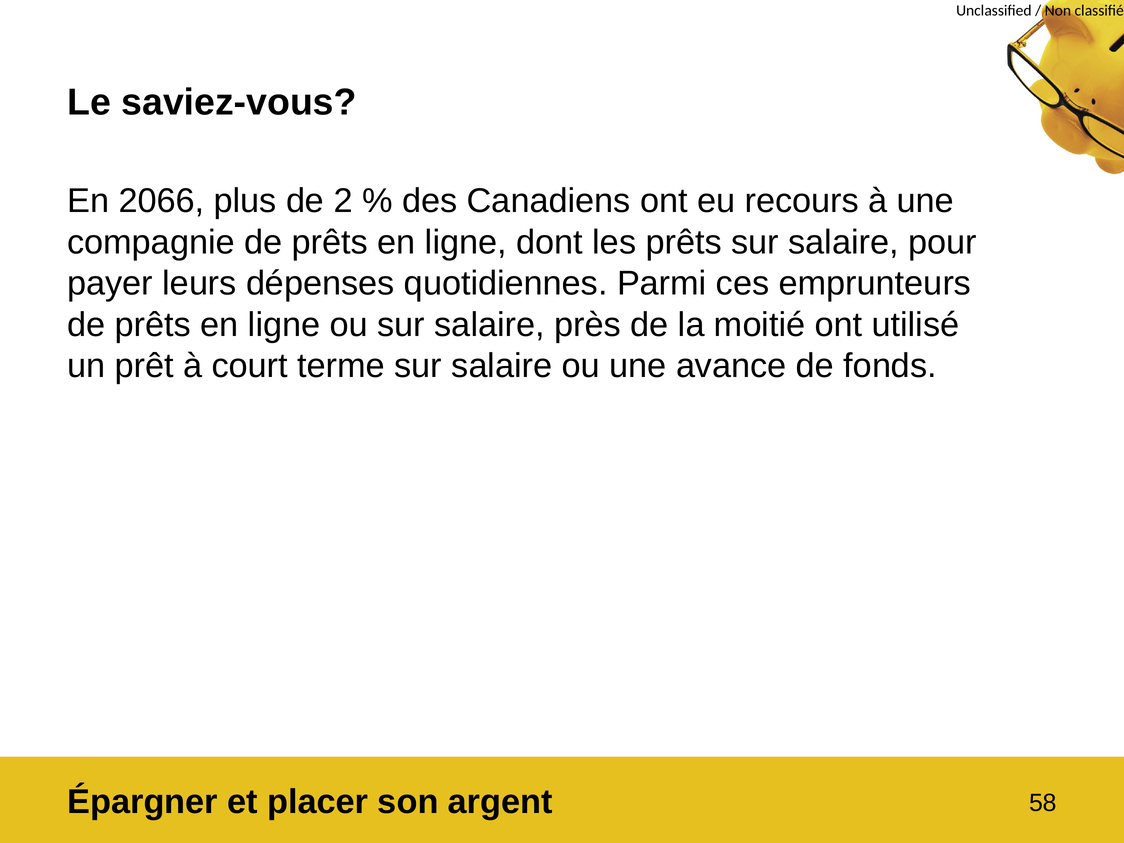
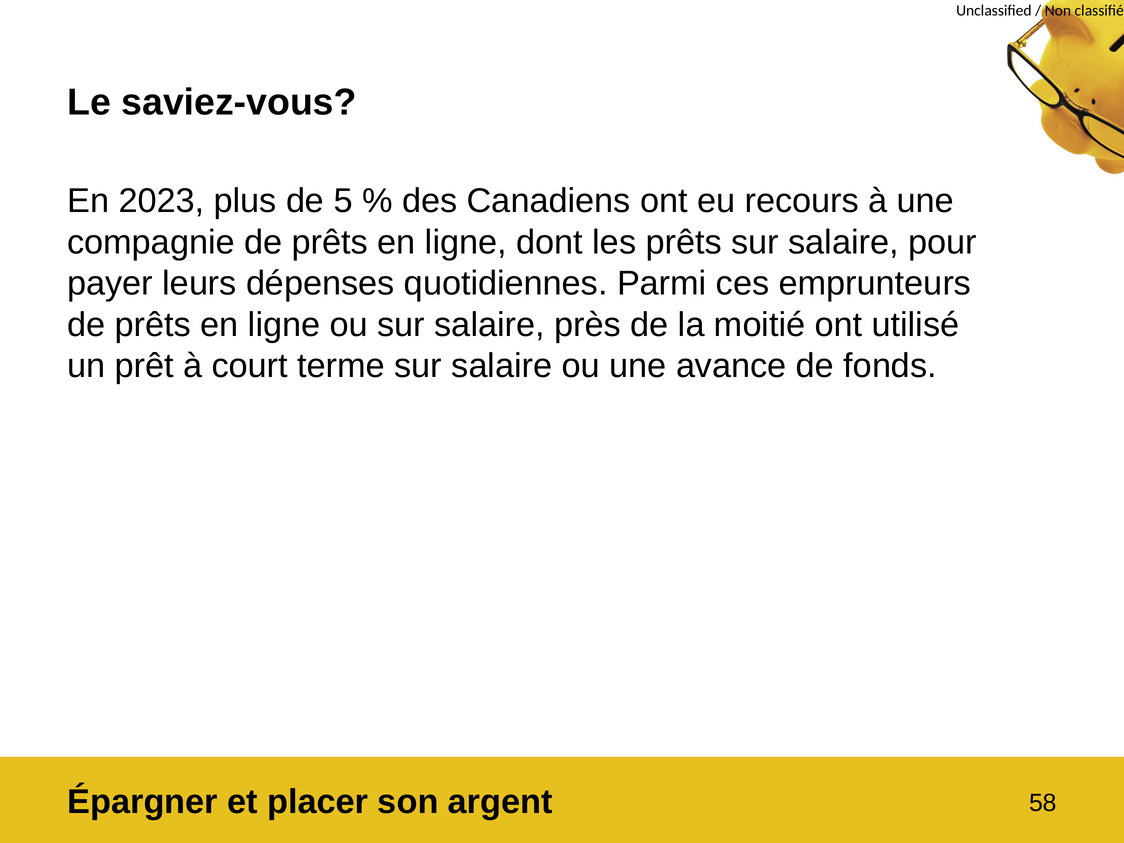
2066: 2066 -> 2023
2: 2 -> 5
